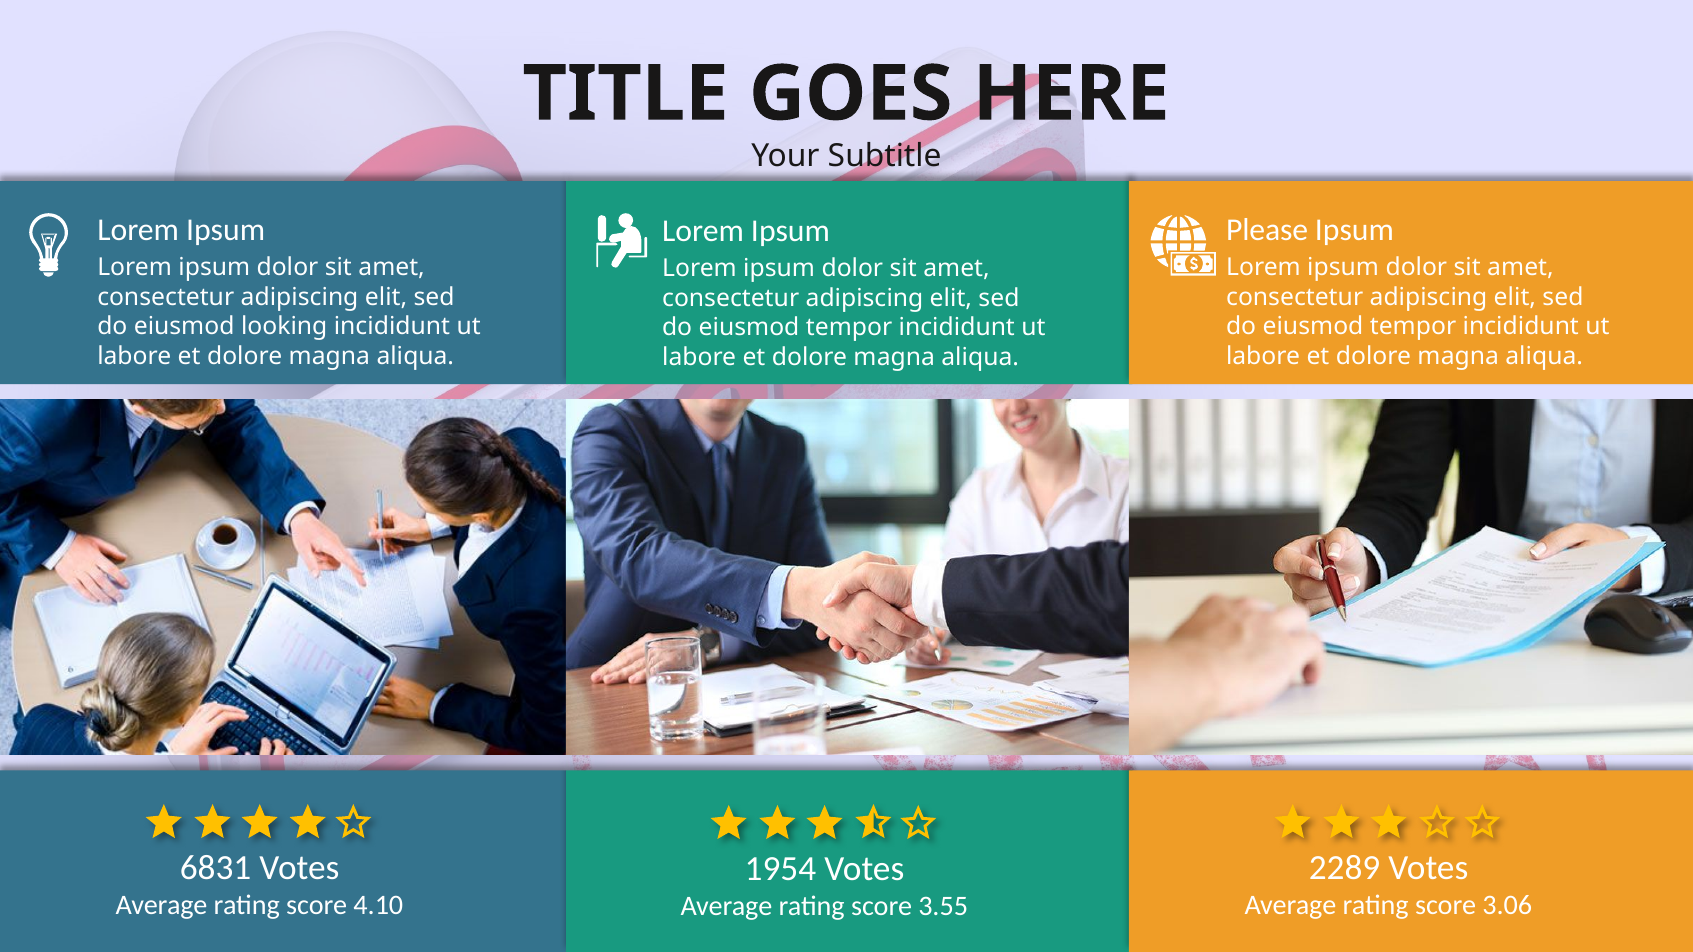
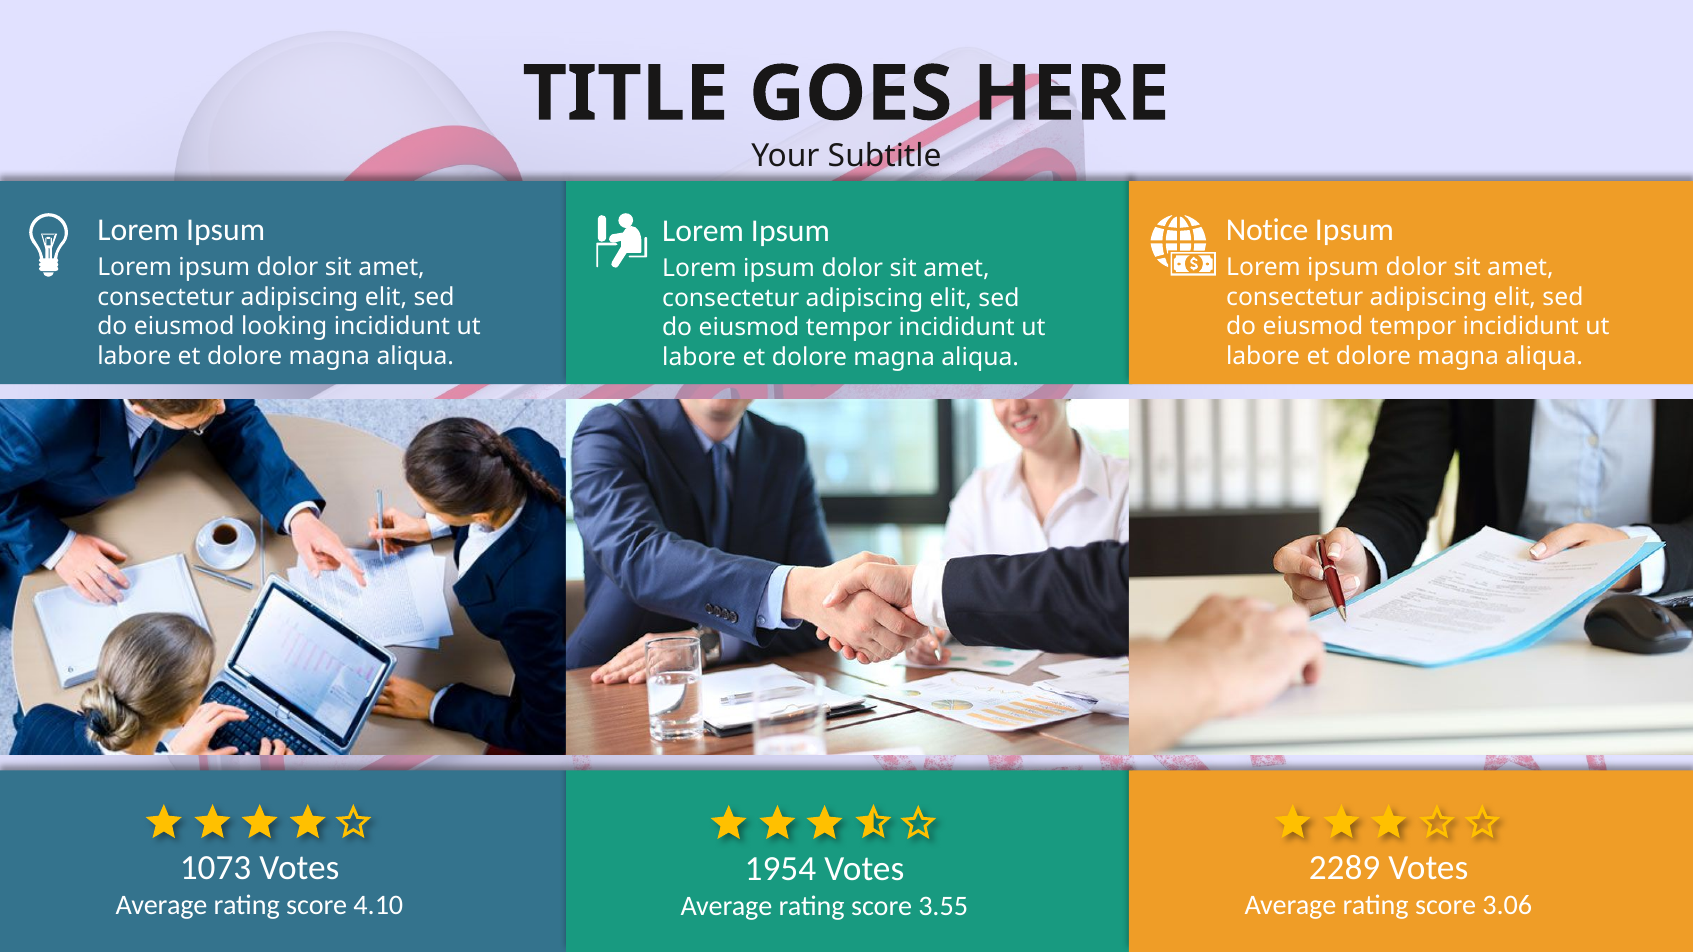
Please: Please -> Notice
6831: 6831 -> 1073
